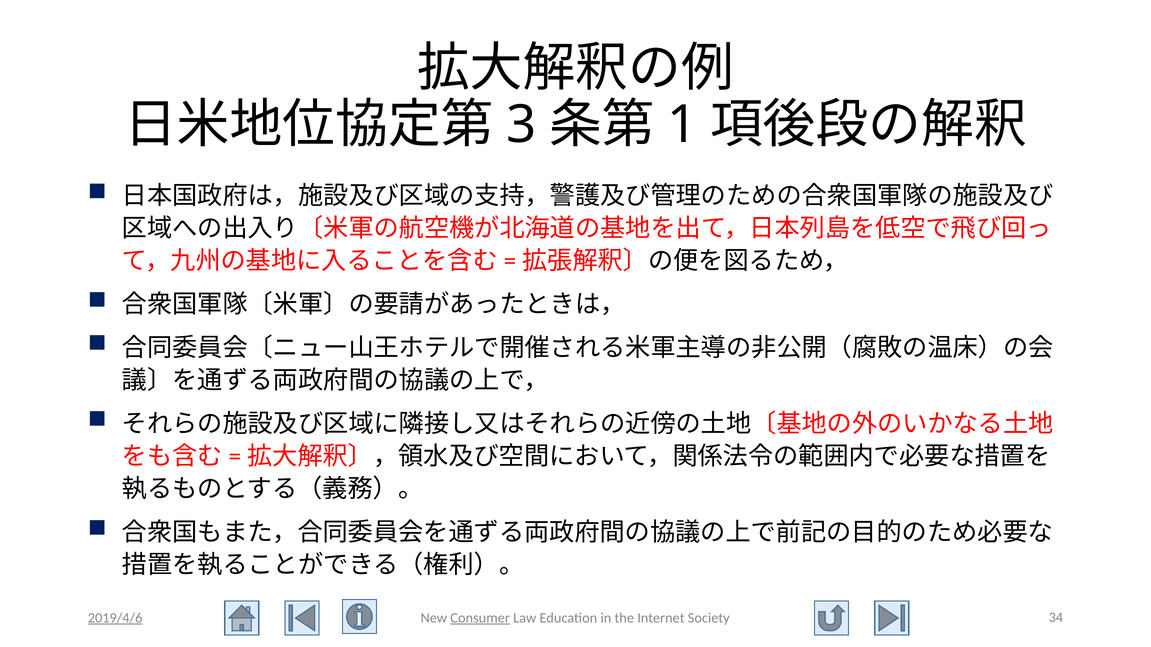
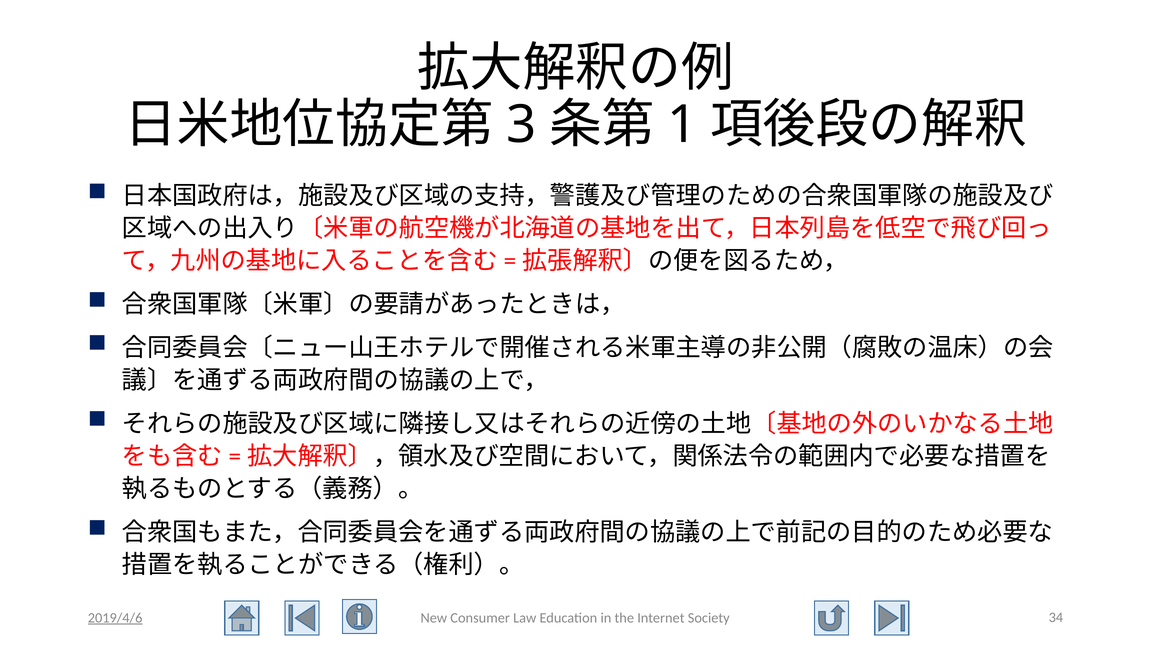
Consumer underline: present -> none
